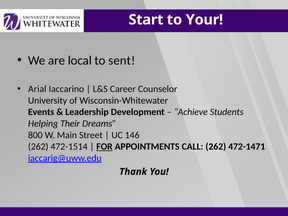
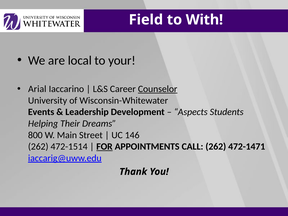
Start: Start -> Field
Your: Your -> With
sent: sent -> your
Counselor underline: none -> present
Achieve: Achieve -> Aspects
